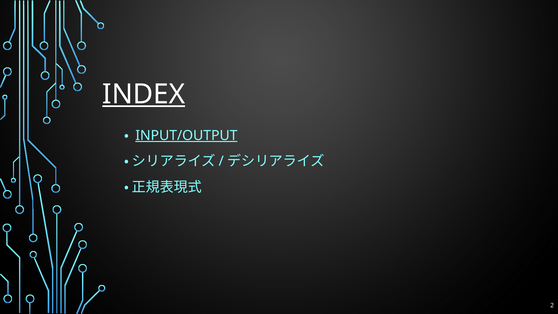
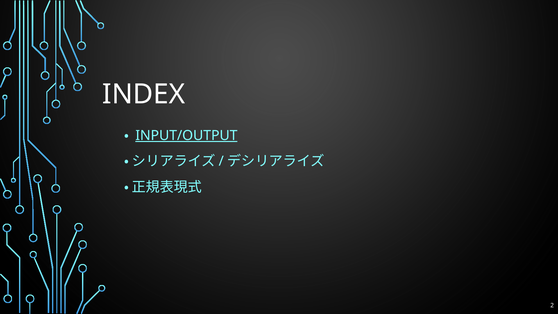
INDEX underline: present -> none
